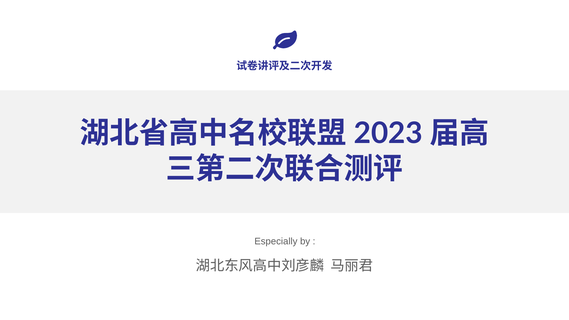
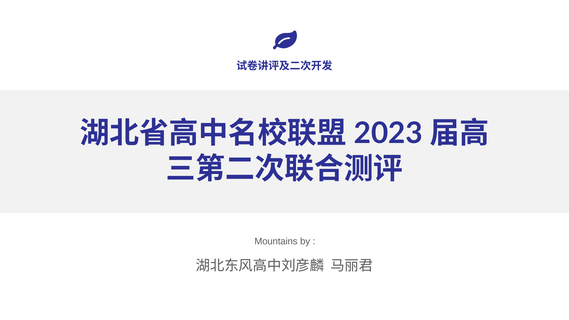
Especially: Especially -> Mountains
